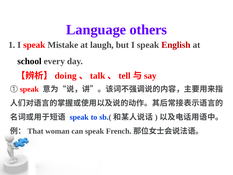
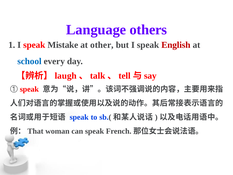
laugh: laugh -> other
school colour: black -> blue
doing: doing -> laugh
